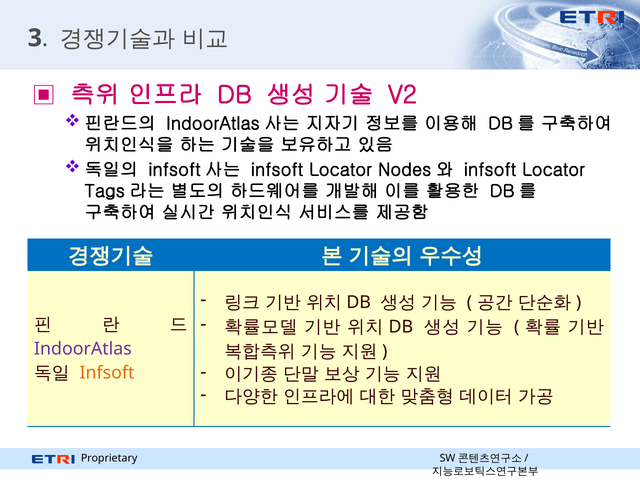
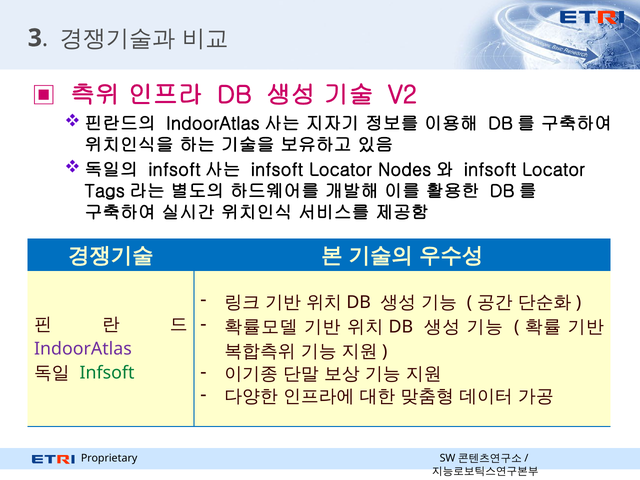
Infsoft at (107, 373) colour: orange -> green
